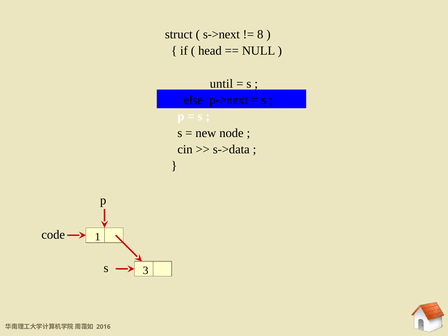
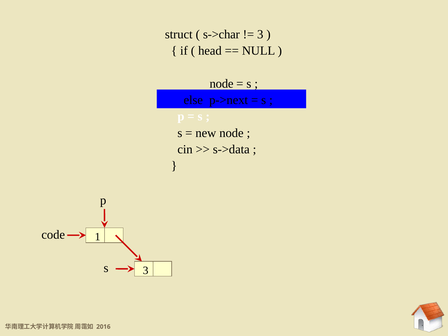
s->next: s->next -> s->char
8 at (260, 34): 8 -> 3
until at (221, 84): until -> node
